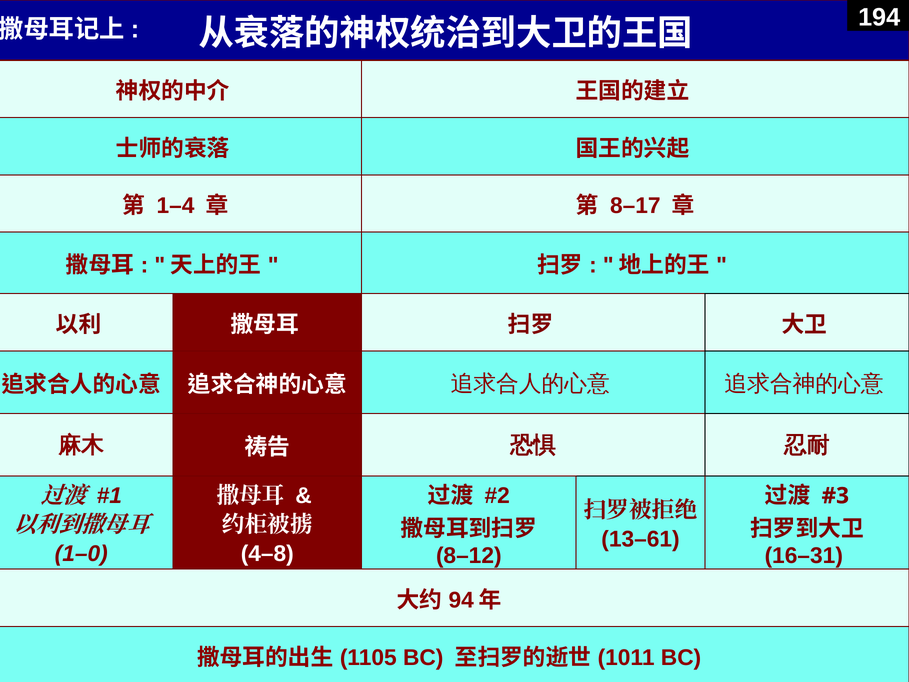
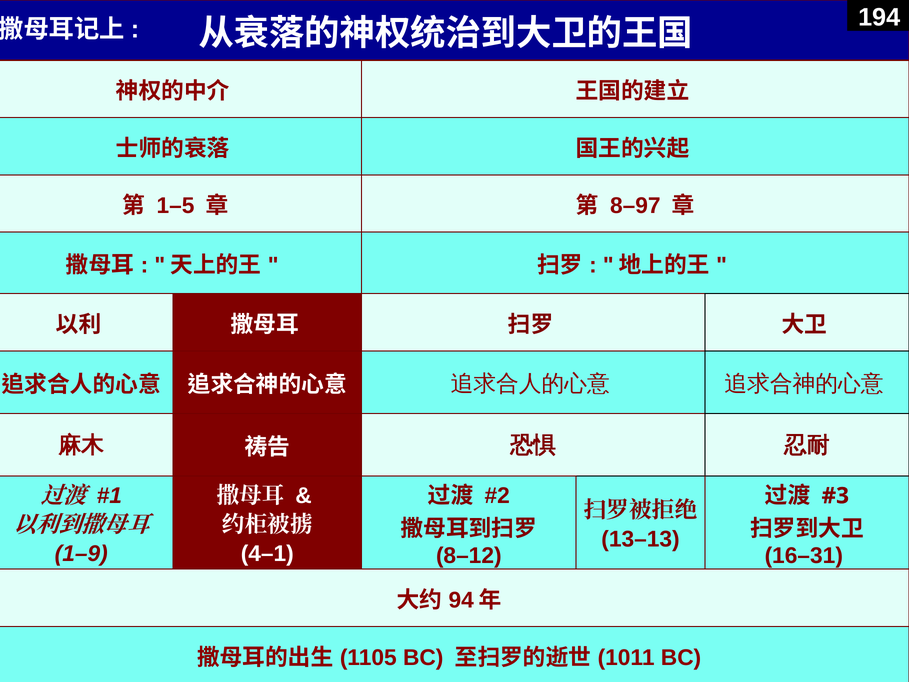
1–4: 1–4 -> 1–5
8–17: 8–17 -> 8–97
13–61: 13–61 -> 13–13
1–0: 1–0 -> 1–9
4–8: 4–8 -> 4–1
